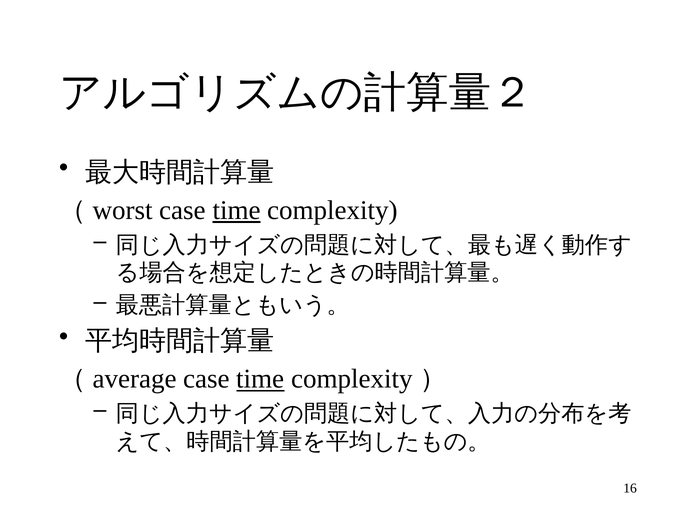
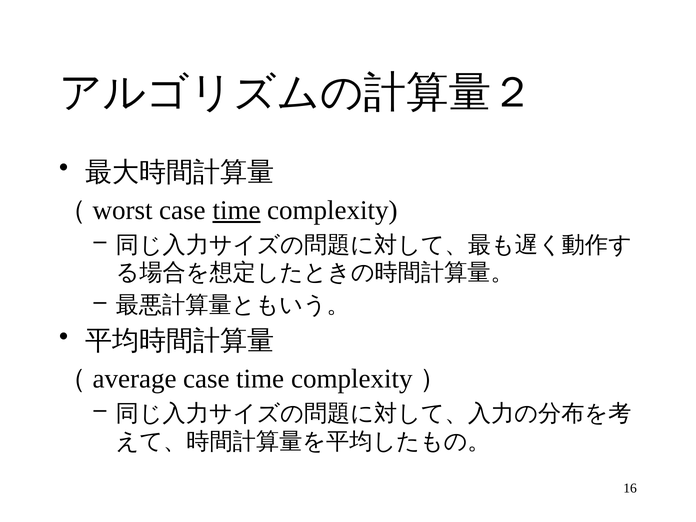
time at (260, 379) underline: present -> none
